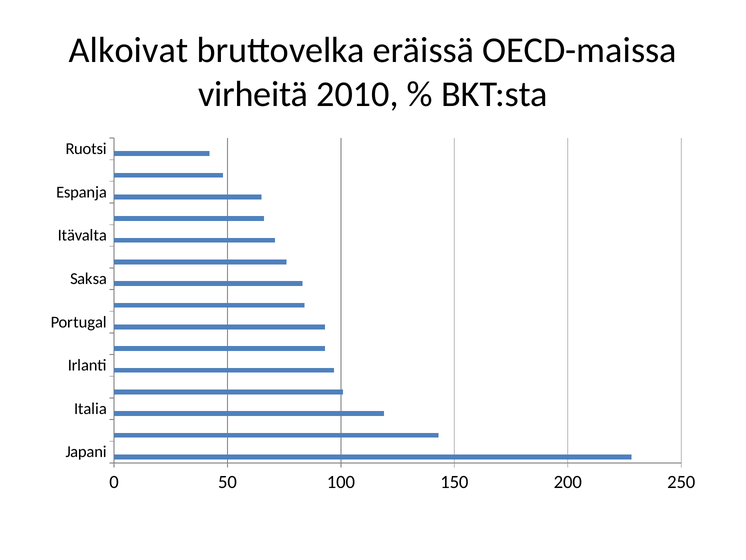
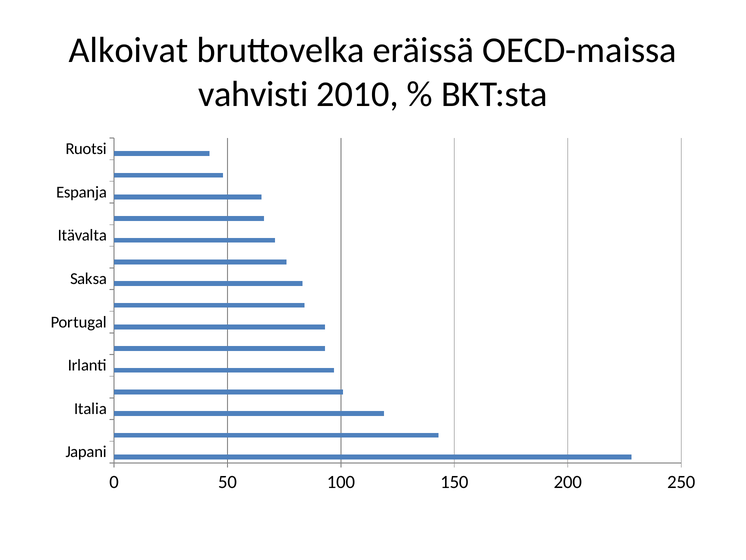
virheitä: virheitä -> vahvisti
